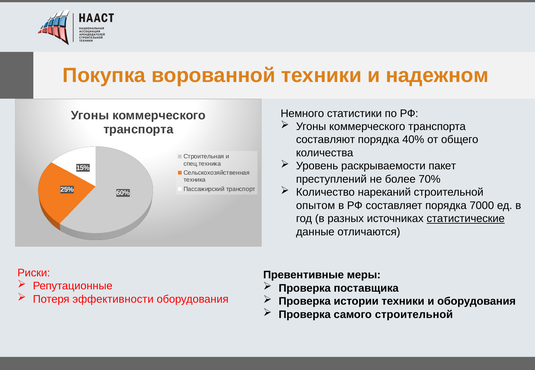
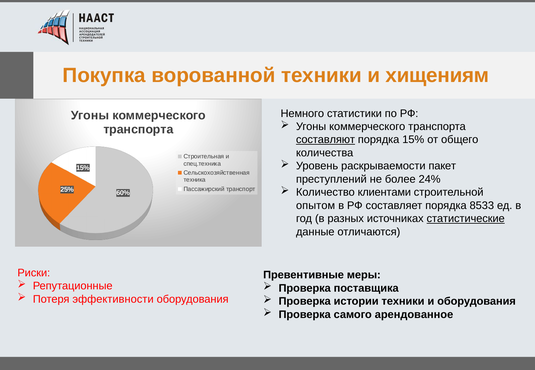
надежном: надежном -> хищениям
составляют underline: none -> present
порядка 40%: 40% -> 15%
70%: 70% -> 24%
нареканий: нареканий -> клиентами
7000: 7000 -> 8533
самого строительной: строительной -> арендованное
